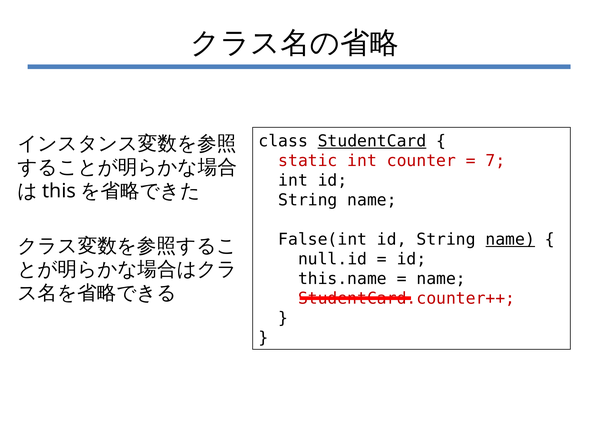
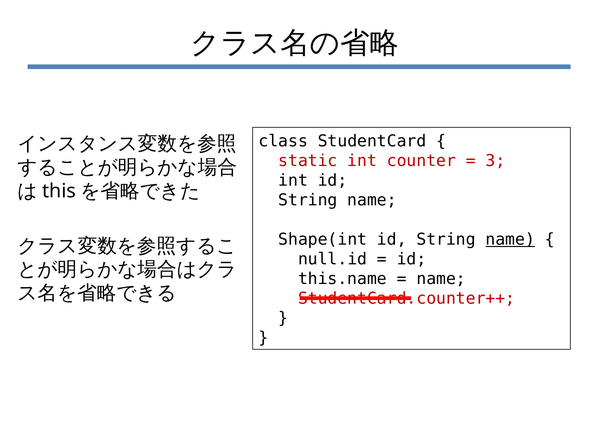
StudentCard underline: present -> none
7: 7 -> 3
False(int: False(int -> Shape(int
